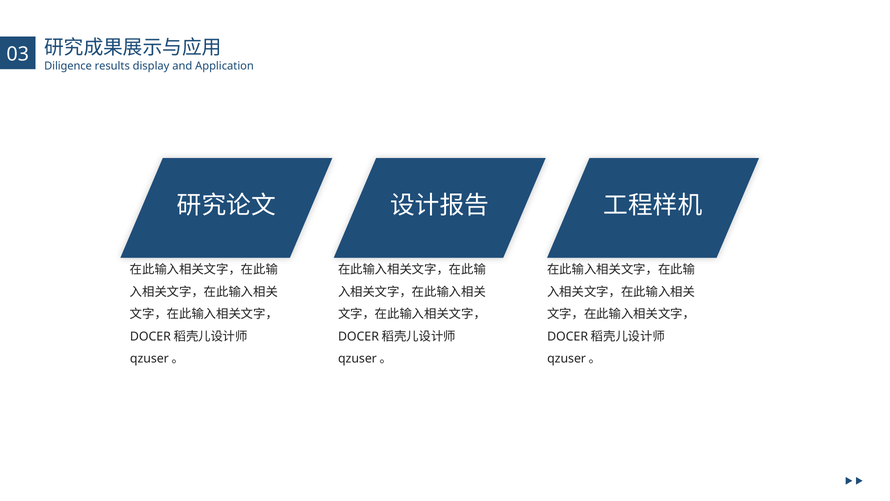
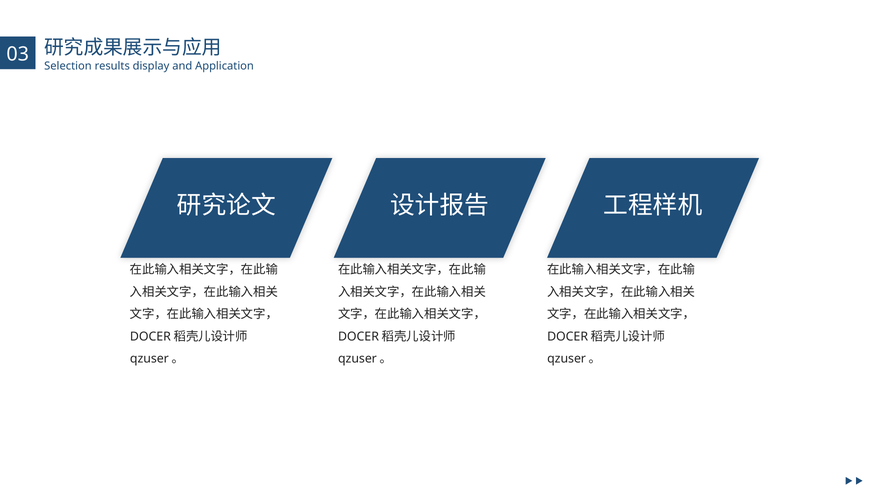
Diligence: Diligence -> Selection
